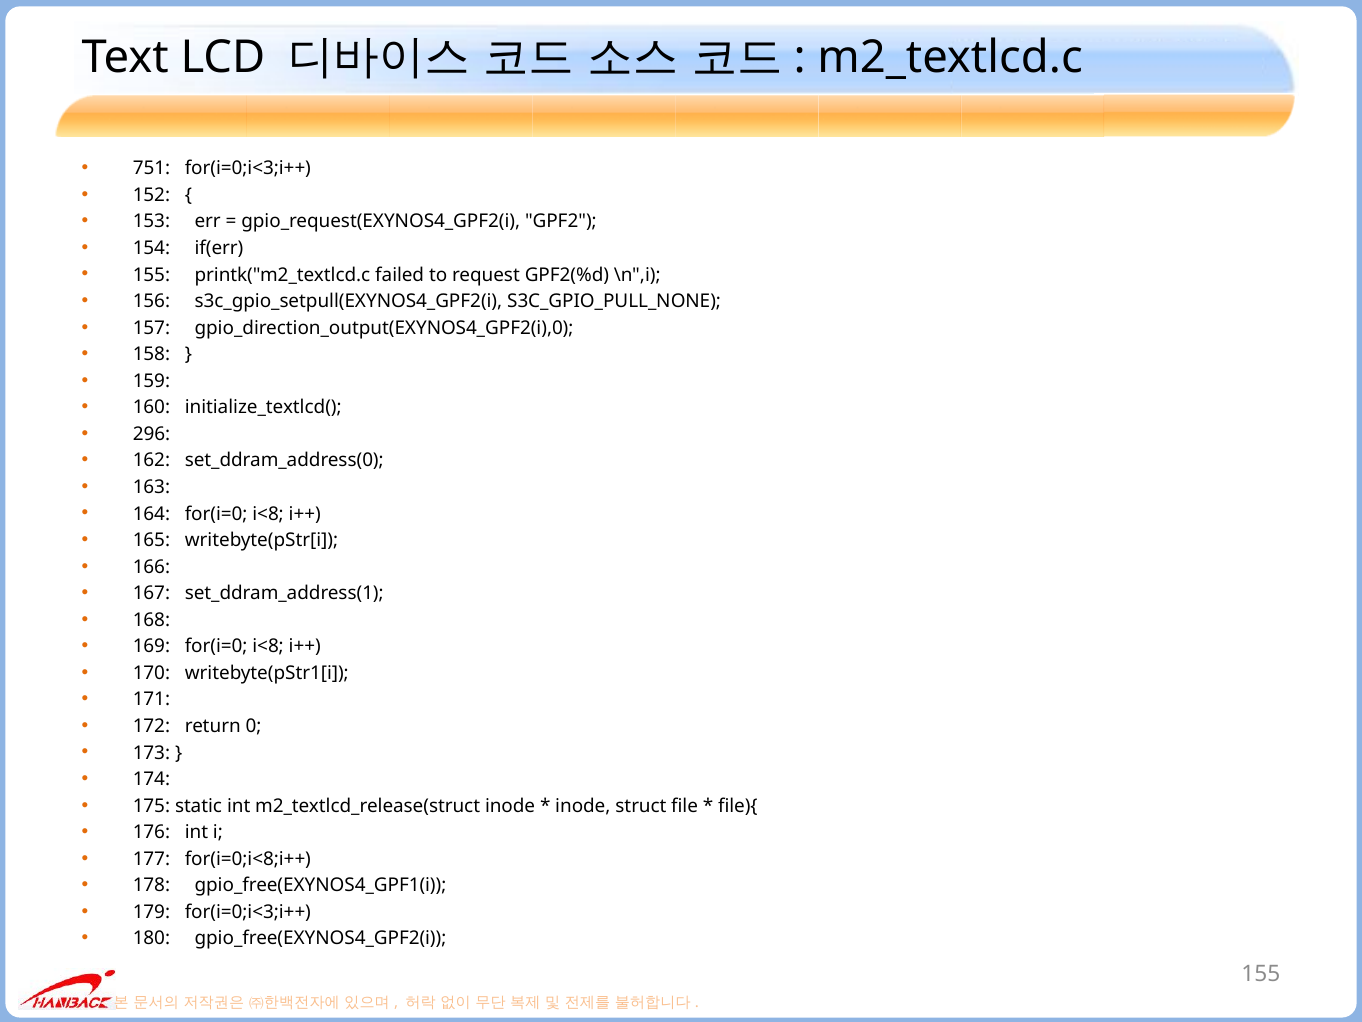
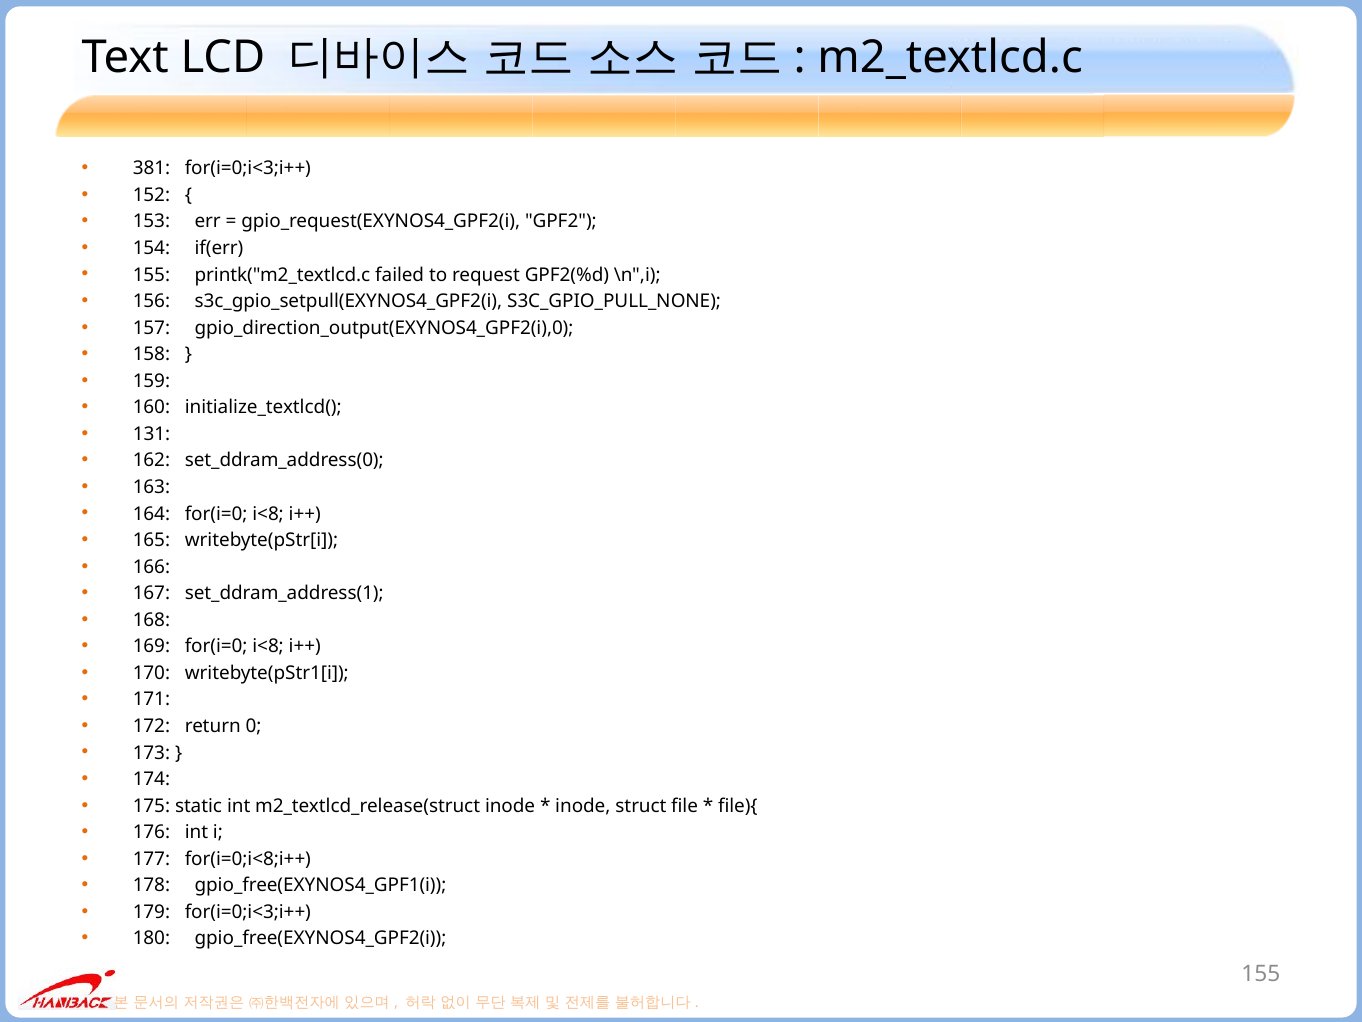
751: 751 -> 381
296: 296 -> 131
